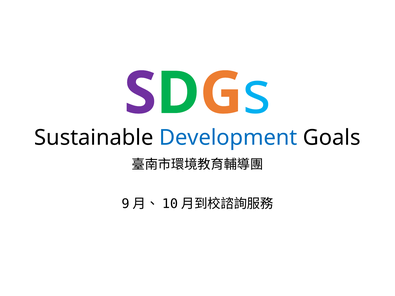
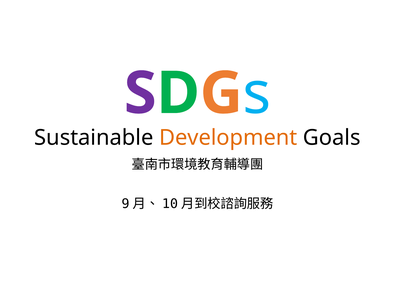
Development colour: blue -> orange
